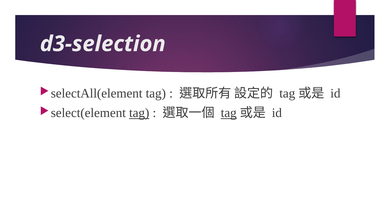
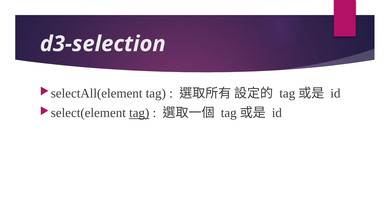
tag at (229, 113) underline: present -> none
